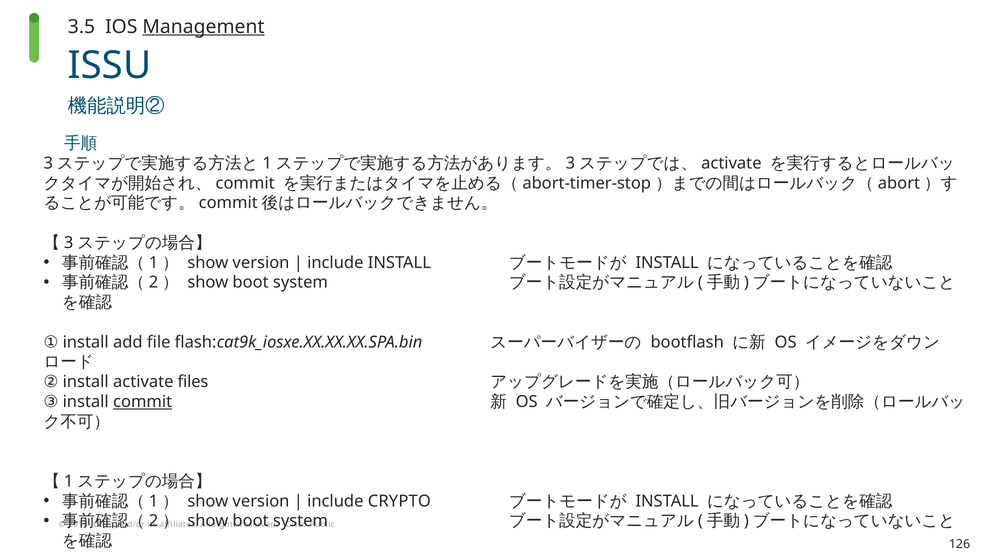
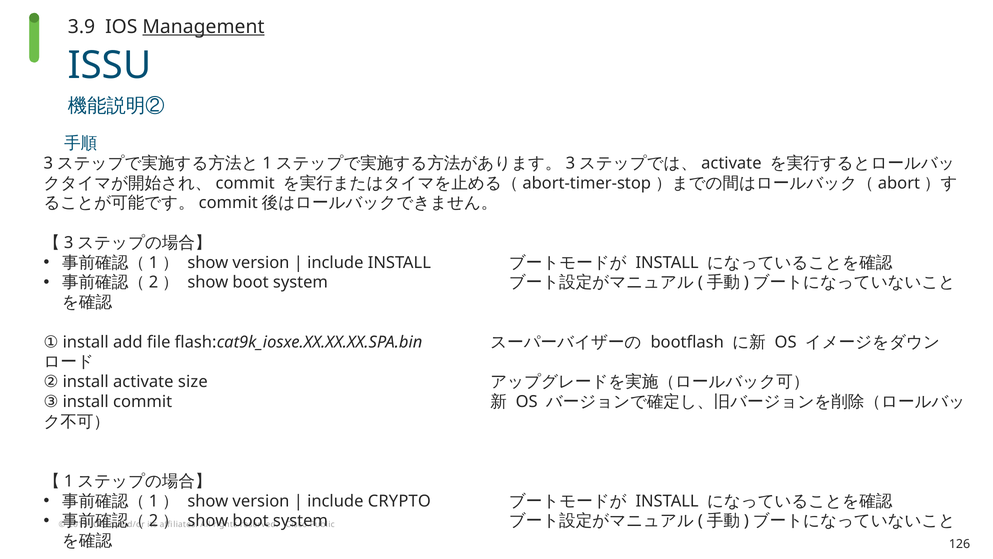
3.5: 3.5 -> 3.9
files: files -> size
commit at (143, 401) underline: present -> none
